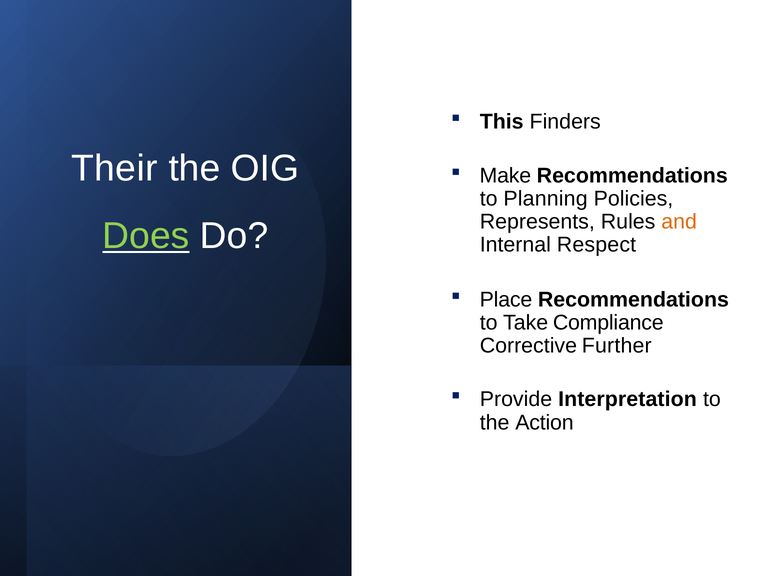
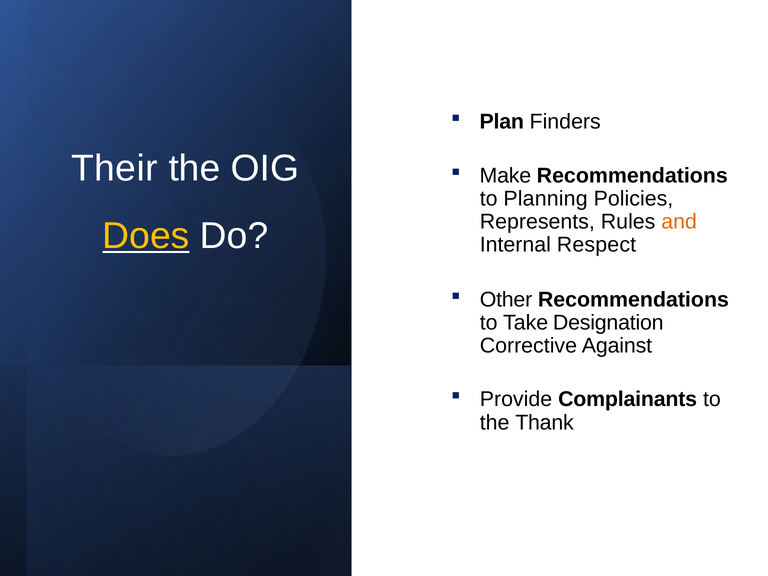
This: This -> Plan
Does colour: light green -> yellow
Place: Place -> Other
Compliance: Compliance -> Designation
Further: Further -> Against
Interpretation: Interpretation -> Complainants
Action: Action -> Thank
